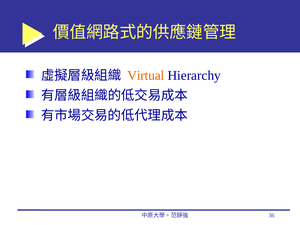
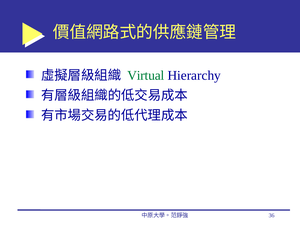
Virtual colour: orange -> green
